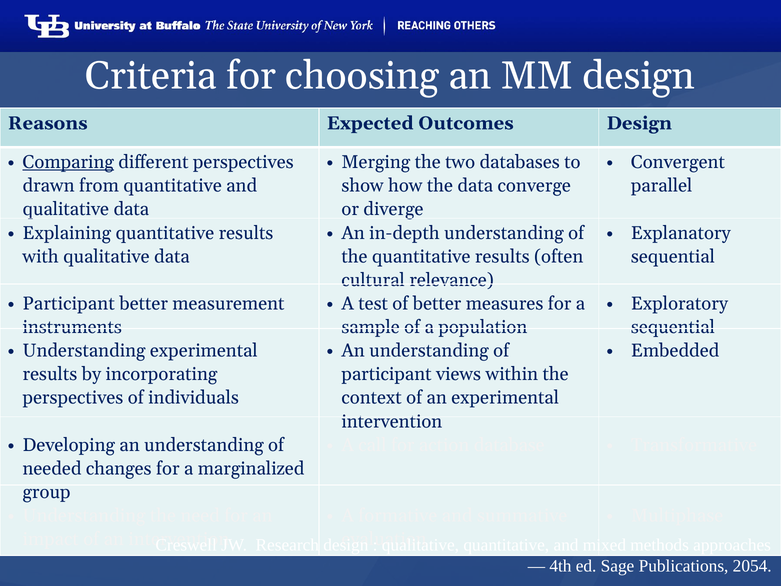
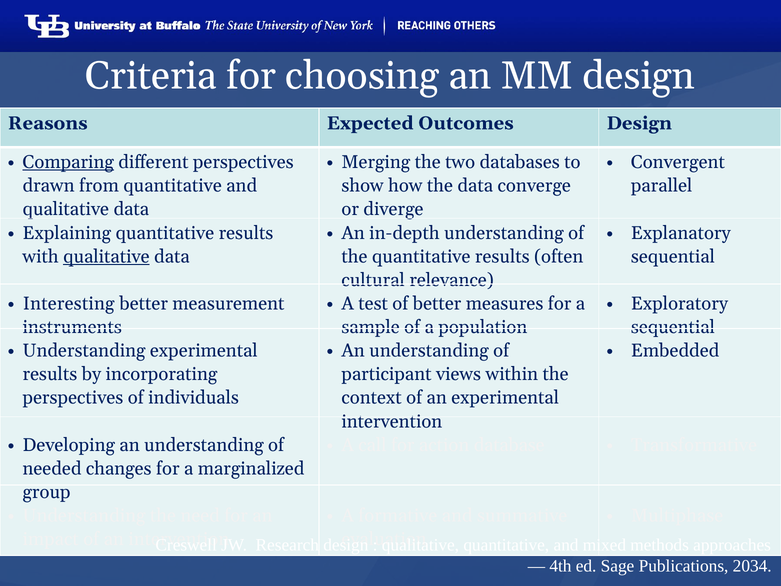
qualitative at (106, 256) underline: none -> present
Participant at (69, 303): Participant -> Interesting
2054: 2054 -> 2034
